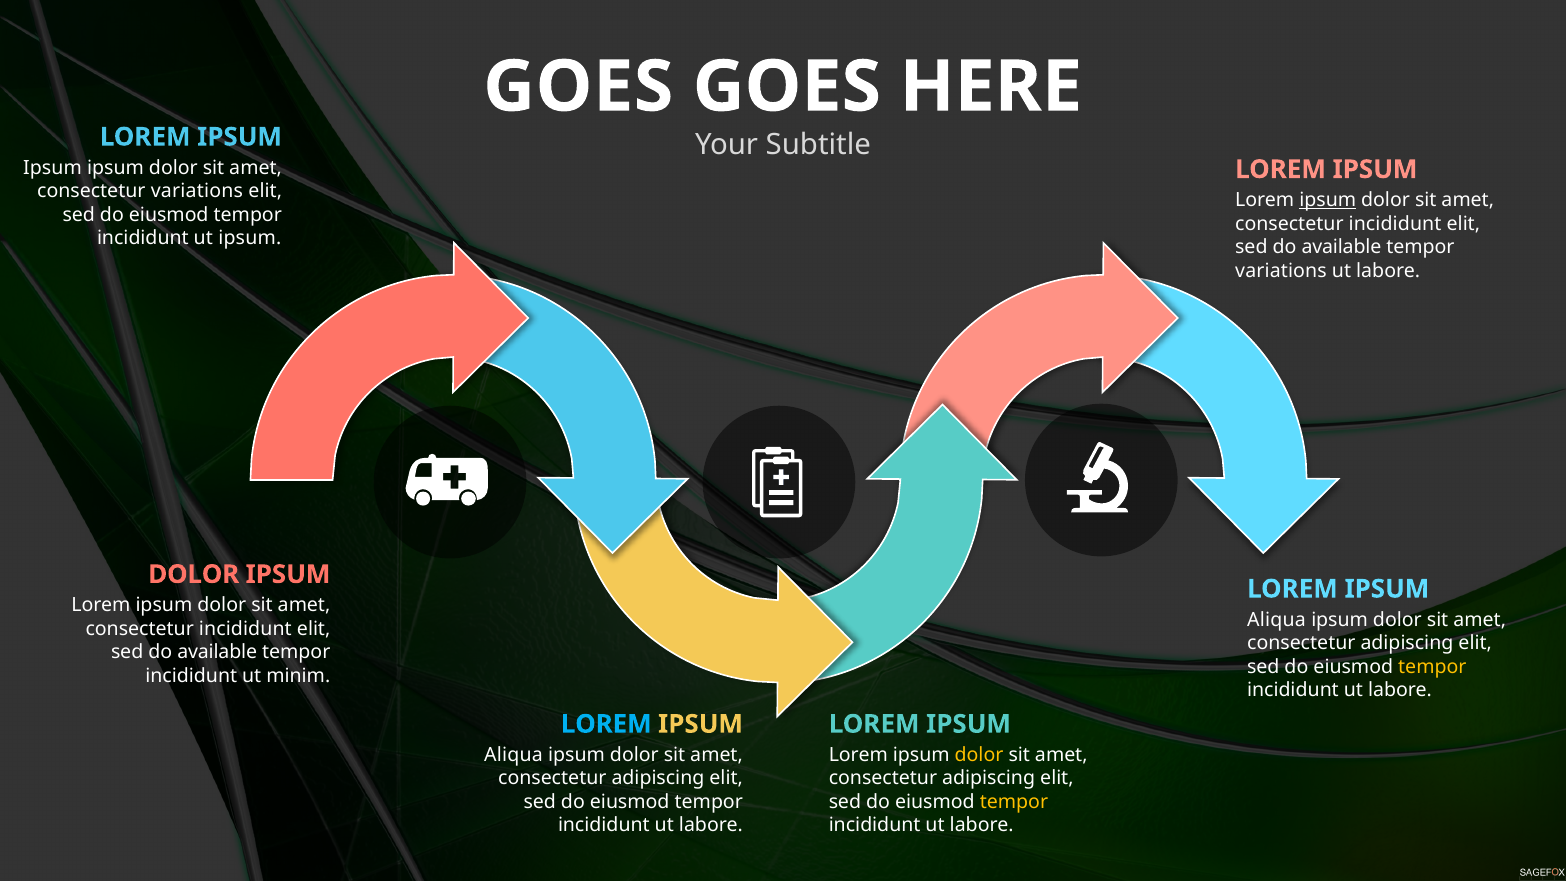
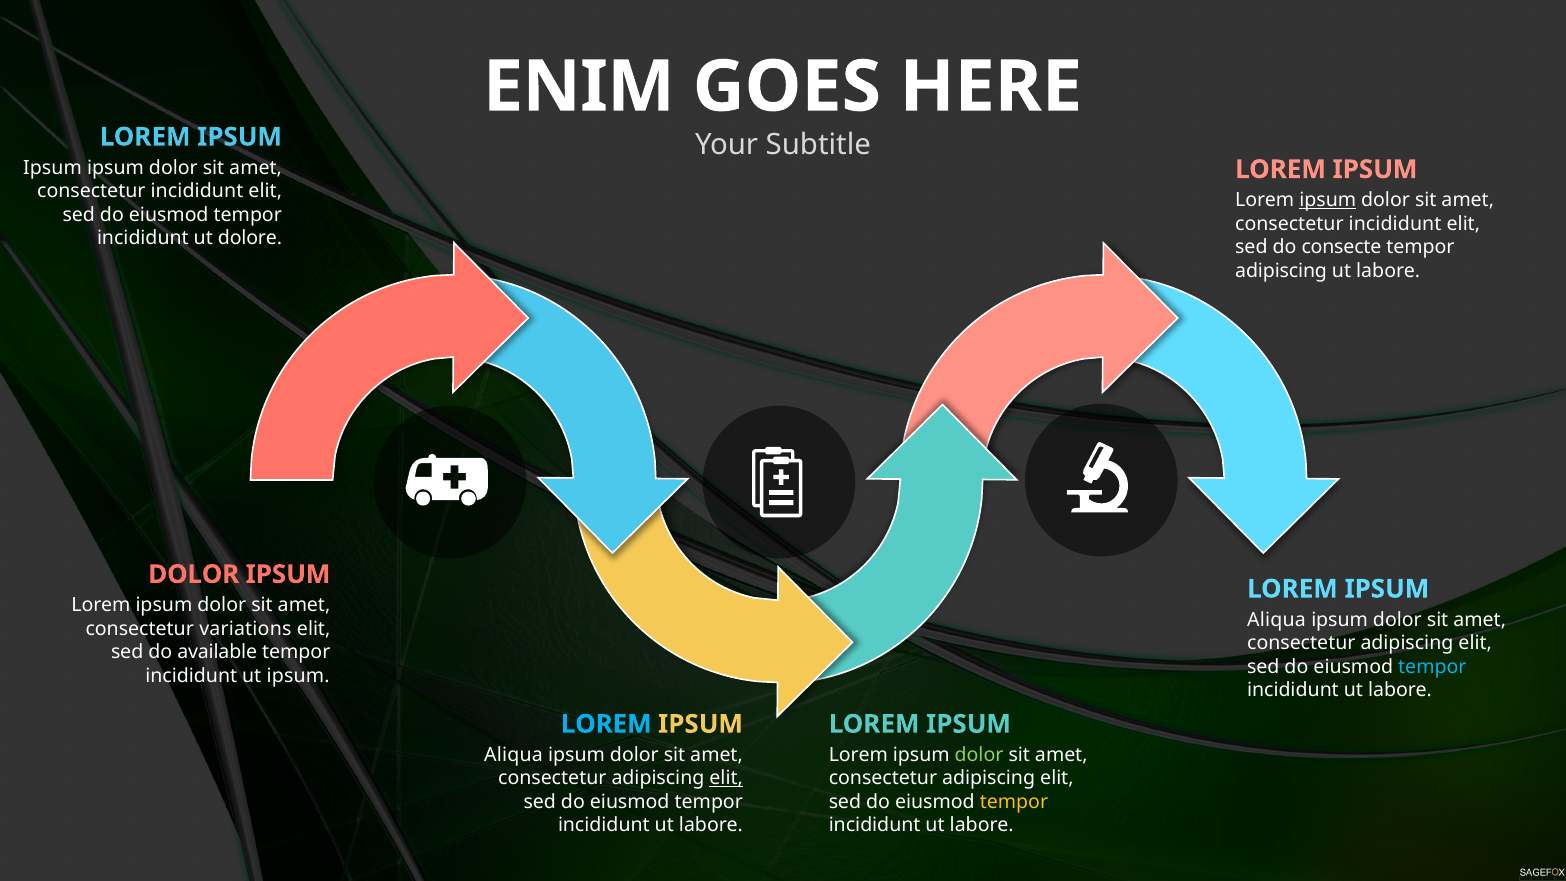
GOES at (578, 87): GOES -> ENIM
variations at (197, 191): variations -> incididunt
ut ipsum: ipsum -> dolore
available at (1341, 247): available -> consecte
variations at (1281, 271): variations -> adipiscing
incididunt at (245, 629): incididunt -> variations
tempor at (1432, 667) colour: yellow -> light blue
ut minim: minim -> ipsum
dolor at (979, 755) colour: yellow -> light green
elit at (726, 778) underline: none -> present
